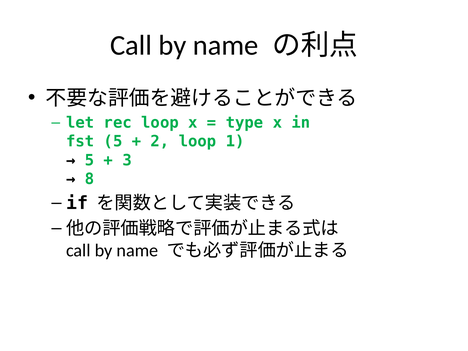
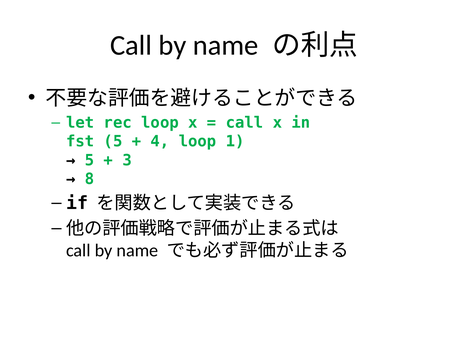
type at (244, 123): type -> call
2: 2 -> 4
